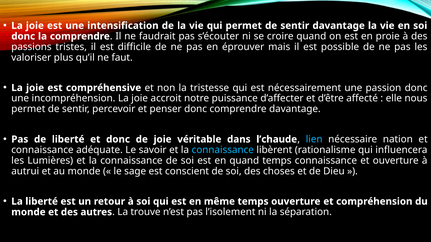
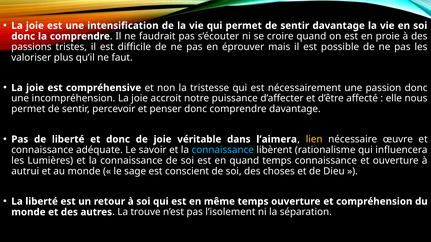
l’chaude: l’chaude -> l’aimera
lien colour: light blue -> yellow
nation: nation -> œuvre
